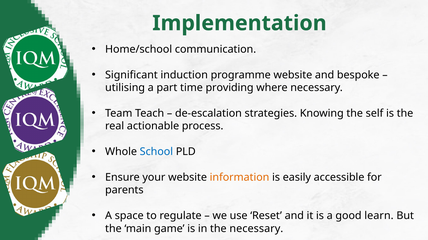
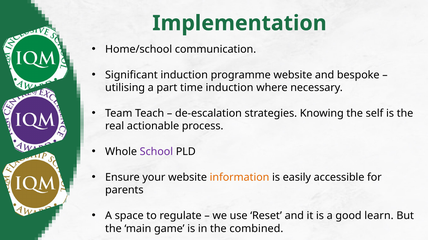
time providing: providing -> induction
School colour: blue -> purple
the necessary: necessary -> combined
